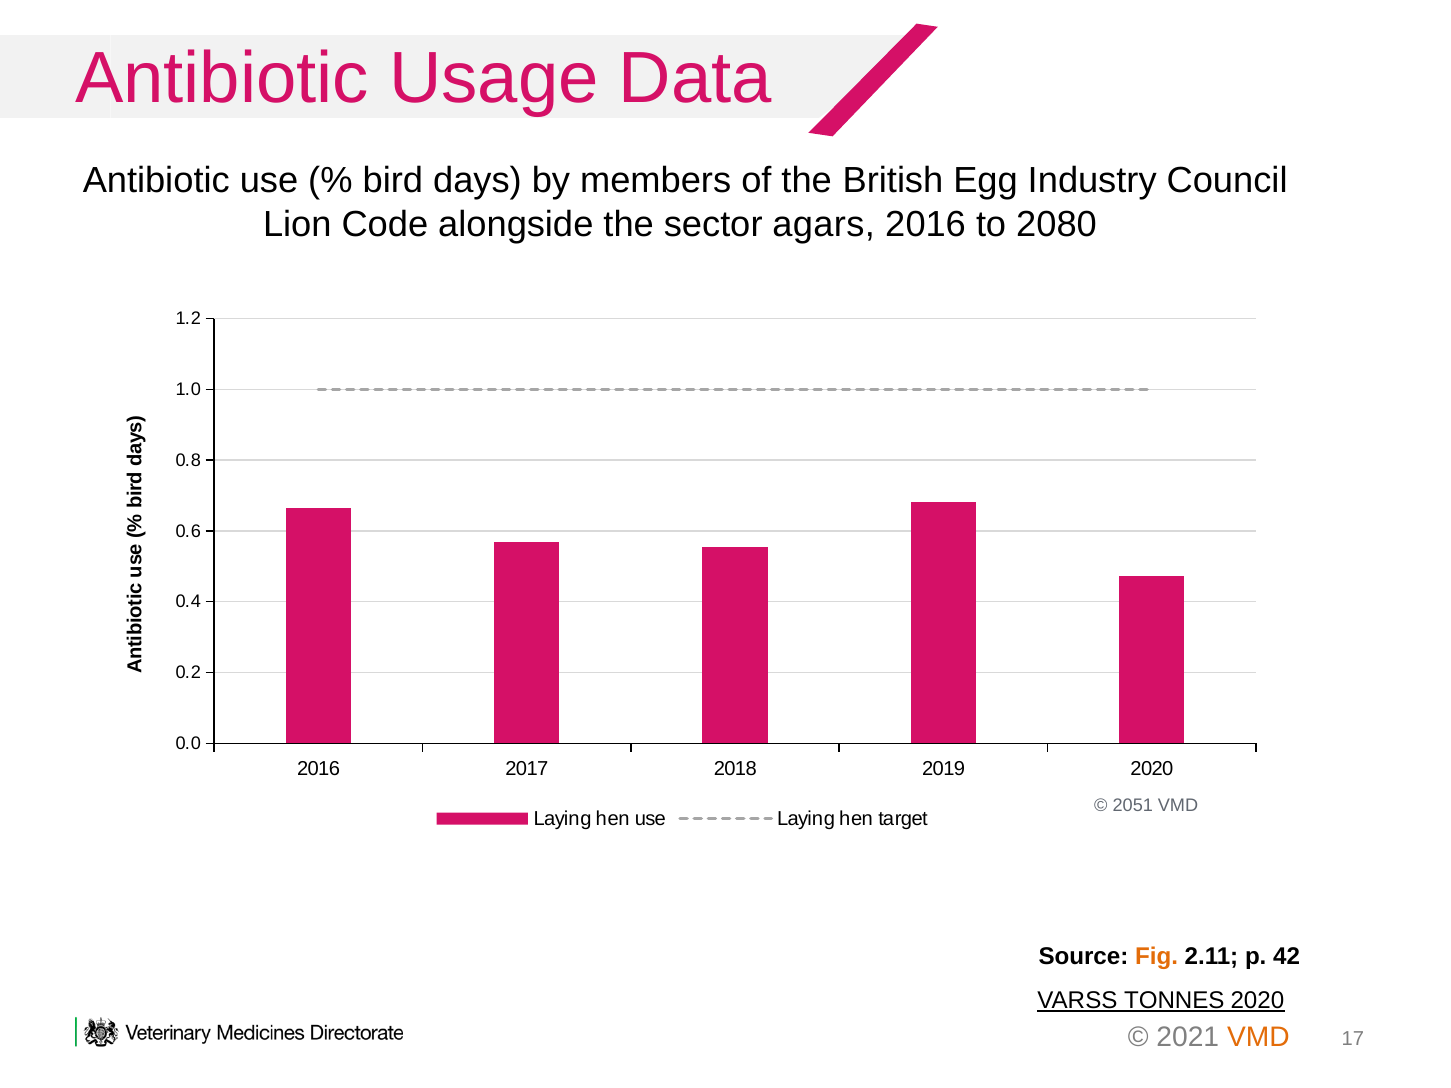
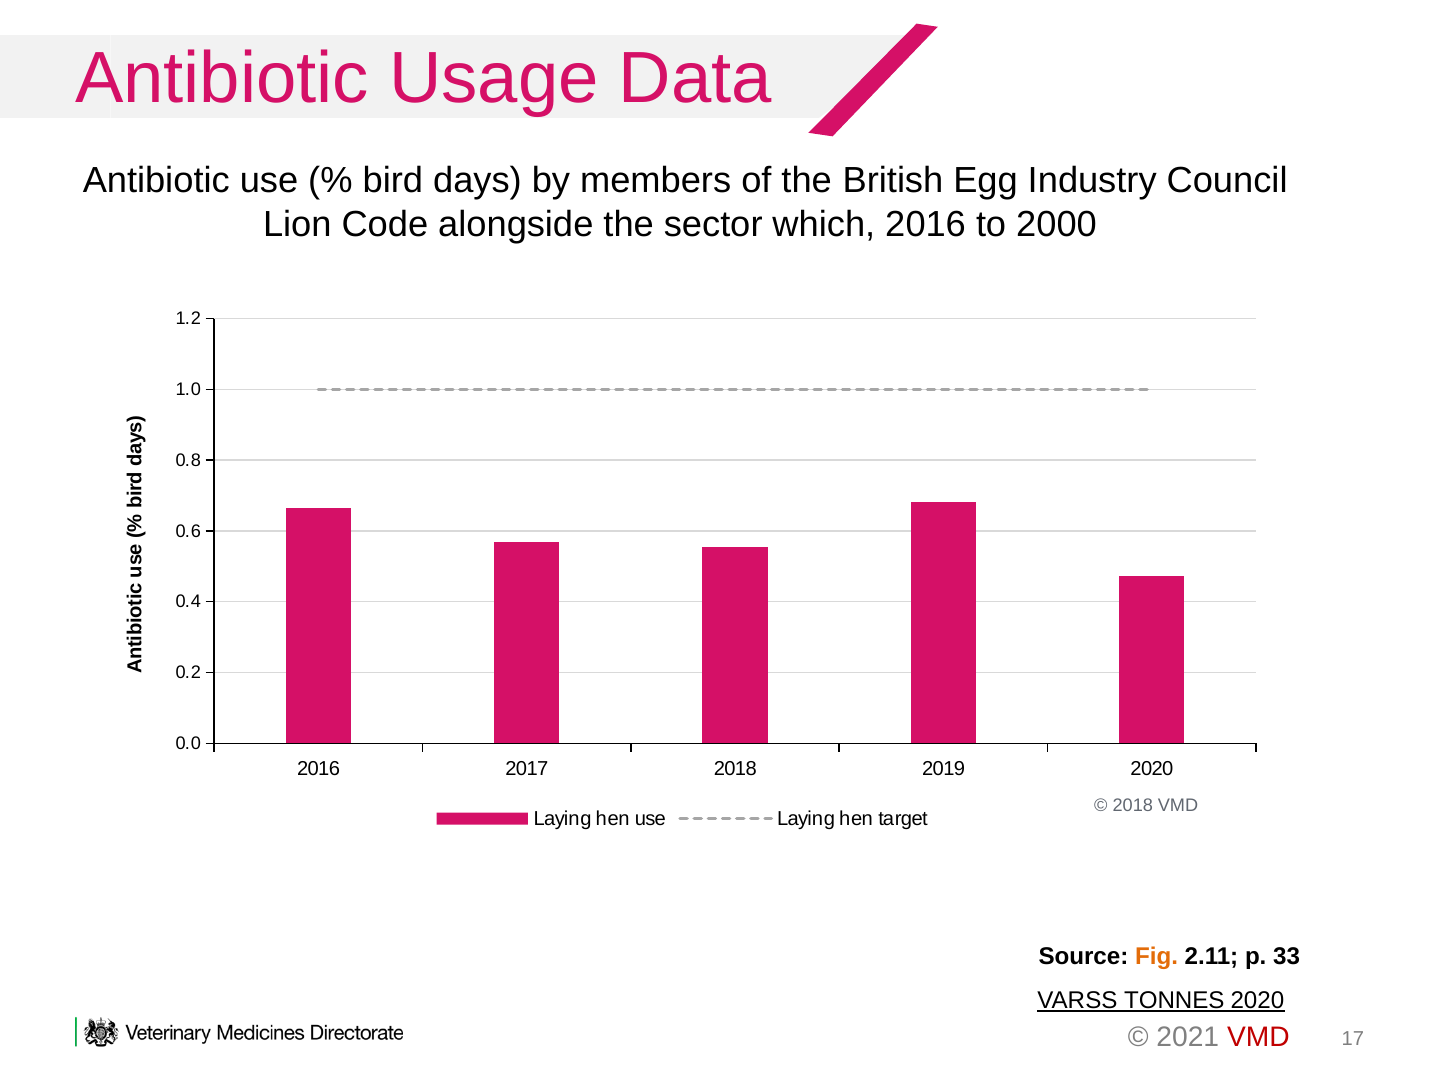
agars: agars -> which
2080: 2080 -> 2000
2051 at (1133, 806): 2051 -> 2018
42: 42 -> 33
VMD at (1258, 1037) colour: orange -> red
